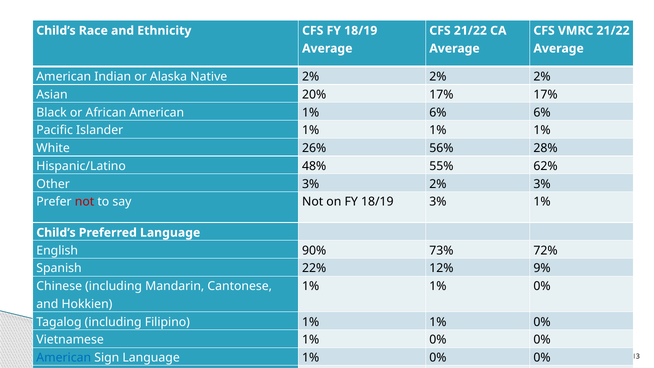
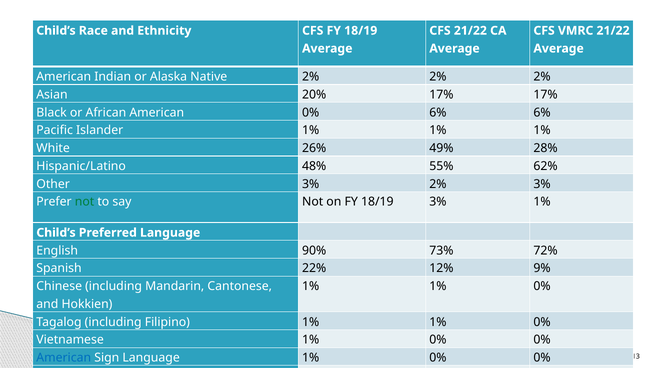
American 1%: 1% -> 0%
56%: 56% -> 49%
not at (85, 202) colour: red -> green
